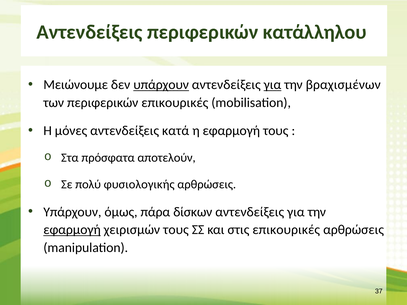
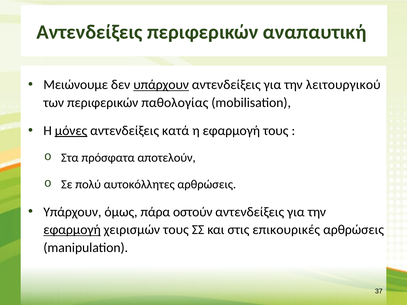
κατάλληλου: κατάλληλου -> αναπαυτική
για at (272, 85) underline: present -> none
βραχισμένων: βραχισμένων -> λειτουργικού
περιφερικών επικουρικές: επικουρικές -> παθολογίας
μόνες underline: none -> present
φυσιολογικής: φυσιολογικής -> αυτοκόλλητες
δίσκων: δίσκων -> οστούν
